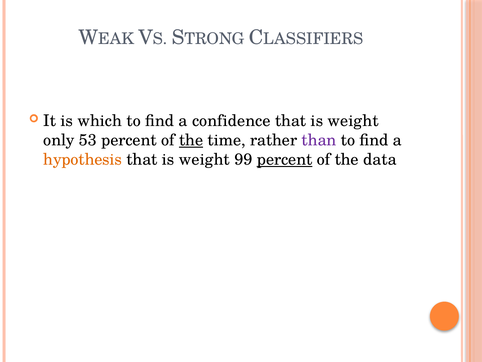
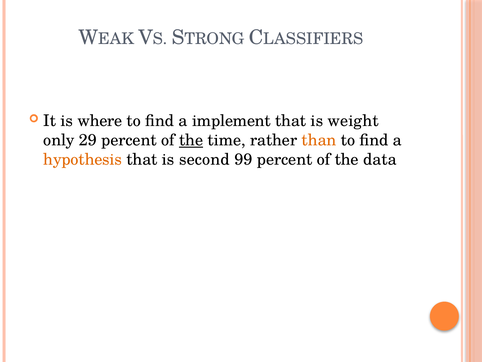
which: which -> where
confidence: confidence -> implement
53: 53 -> 29
than colour: purple -> orange
weight at (204, 159): weight -> second
percent at (285, 159) underline: present -> none
